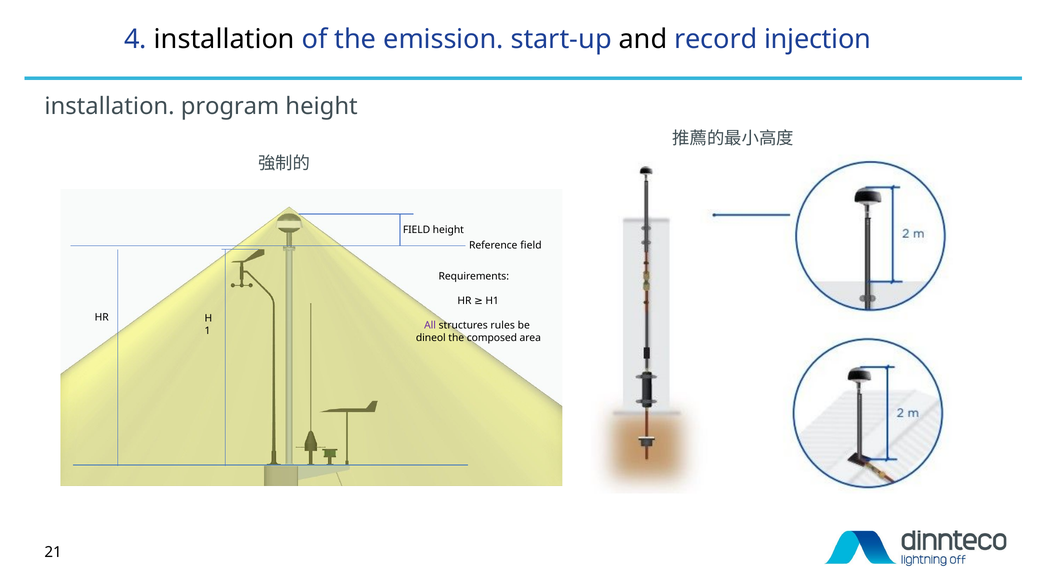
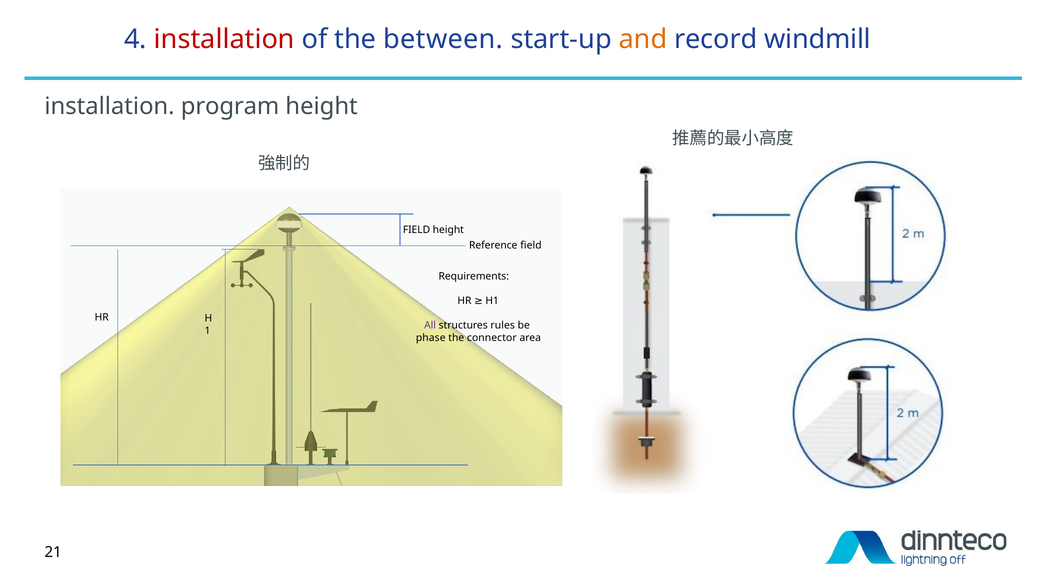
installation at (224, 40) colour: black -> red
emission: emission -> between
and colour: black -> orange
injection: injection -> windmill
dineol: dineol -> phase
composed: composed -> connector
